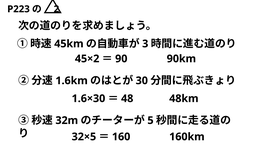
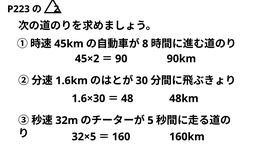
3: 3 -> 8
